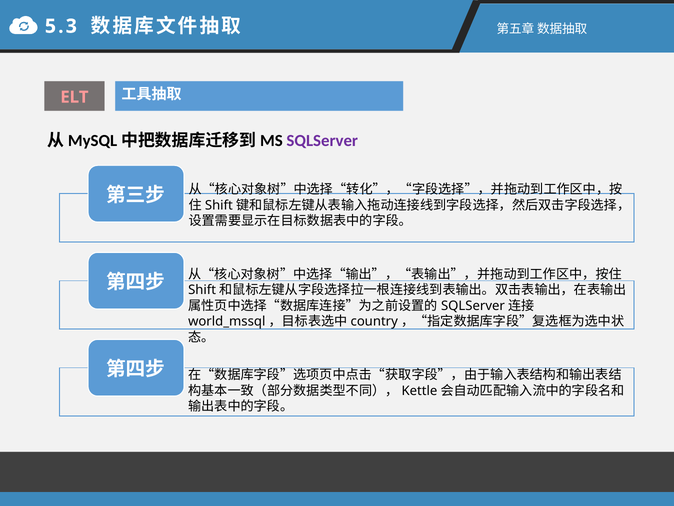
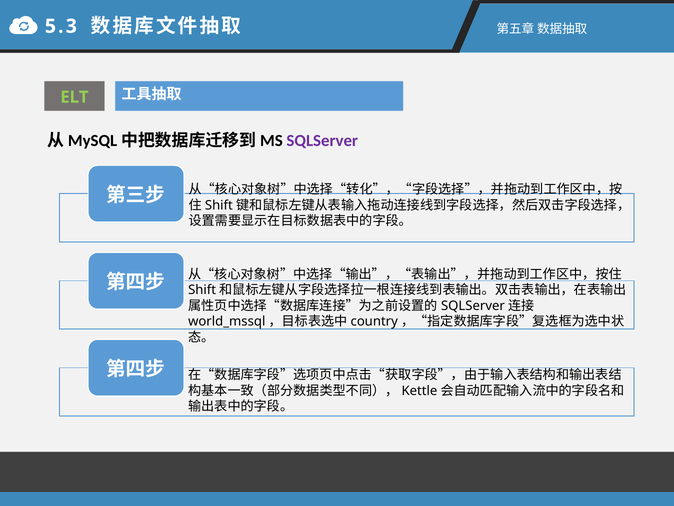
ELT colour: pink -> light green
